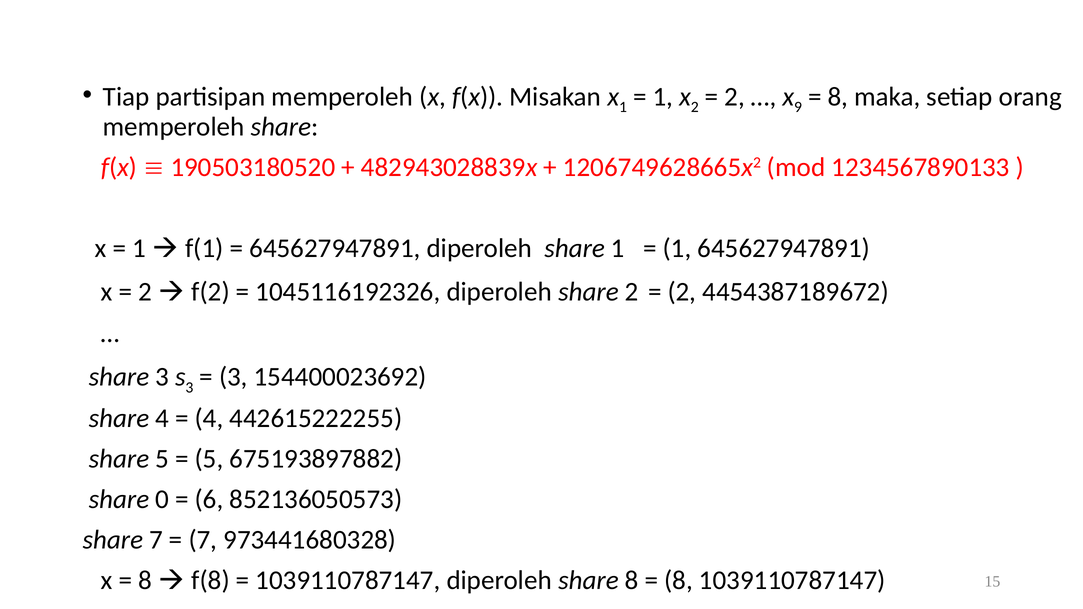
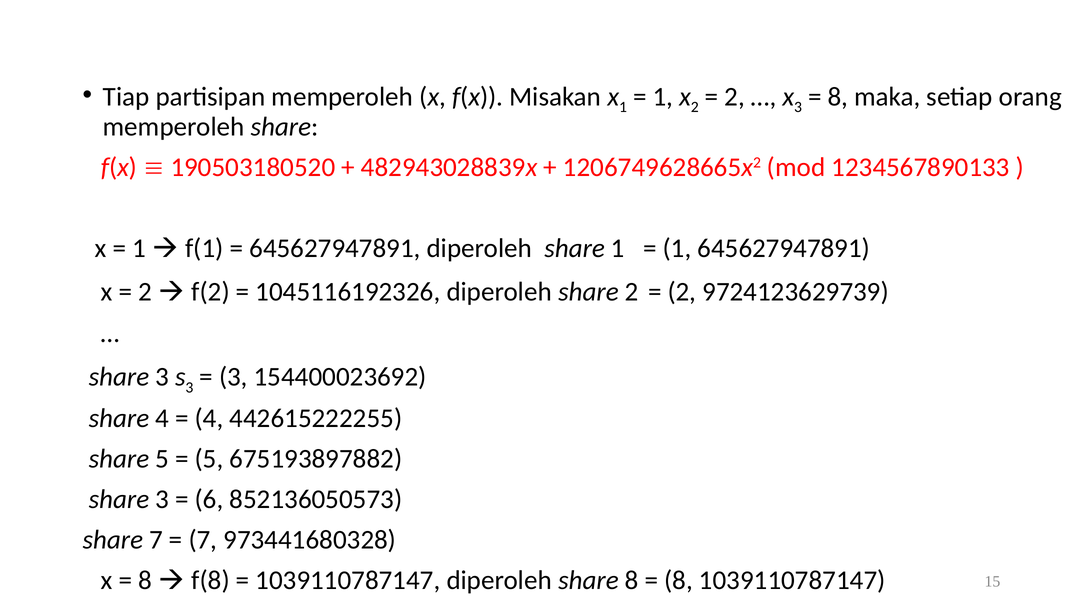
x 9: 9 -> 3
4454387189672: 4454387189672 -> 9724123629739
0 at (162, 499): 0 -> 3
